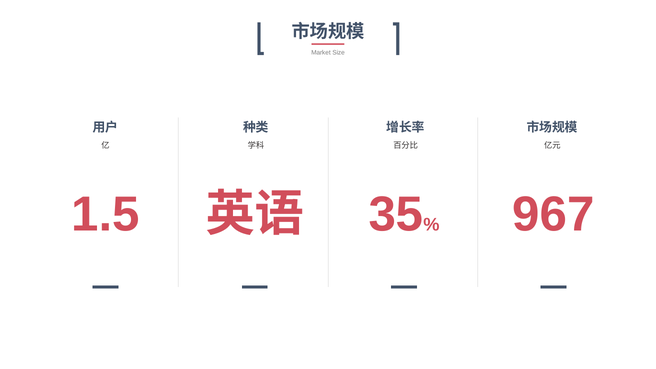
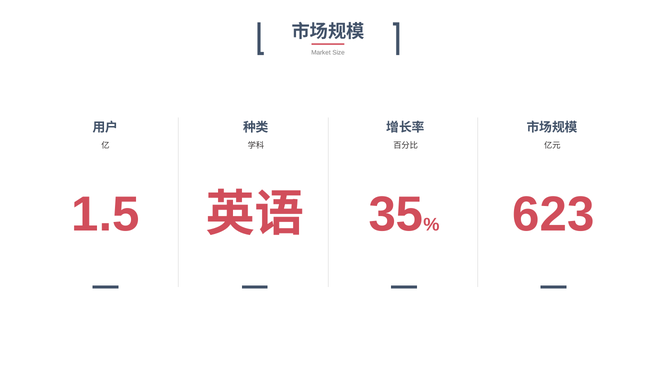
967: 967 -> 623
